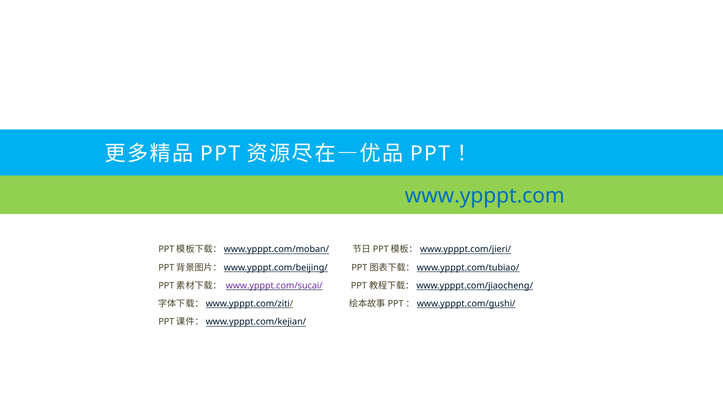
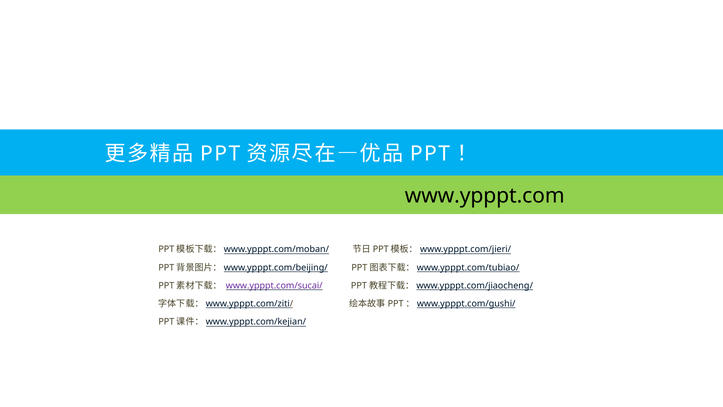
www.ypppt.com colour: blue -> black
